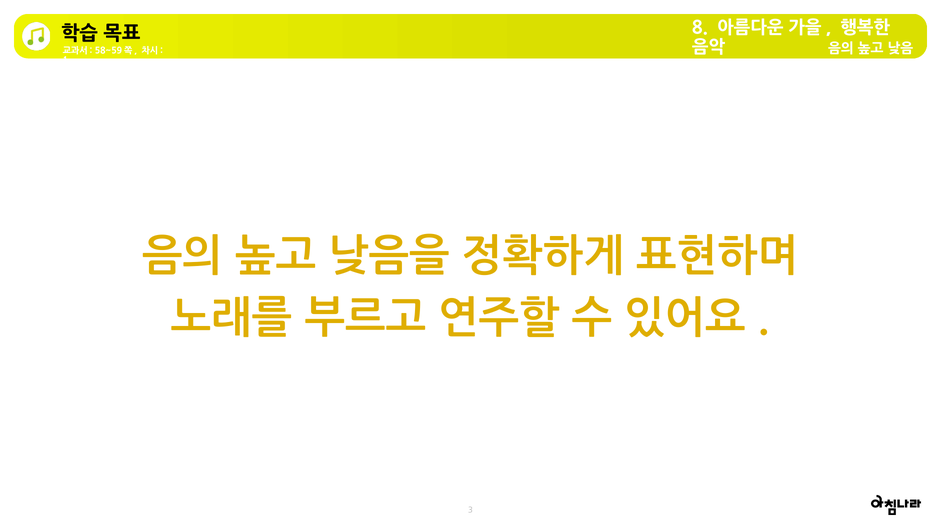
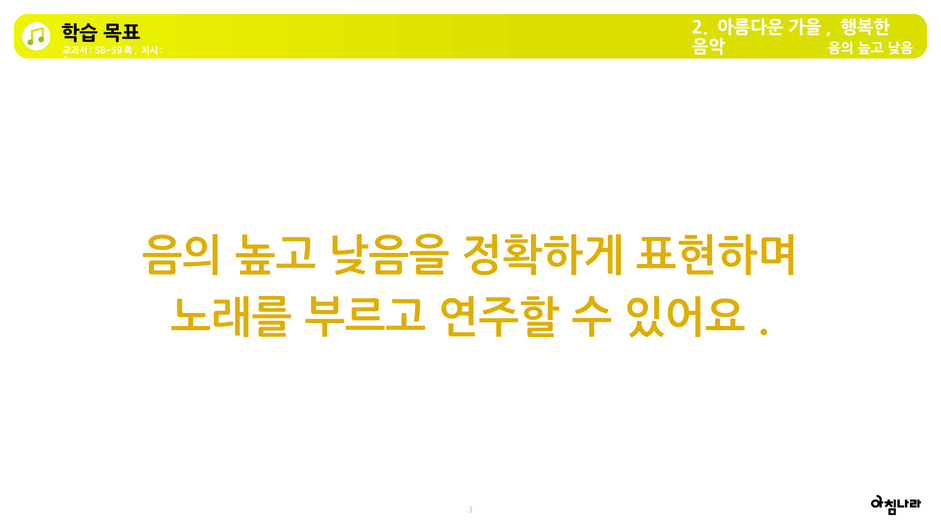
8: 8 -> 2
